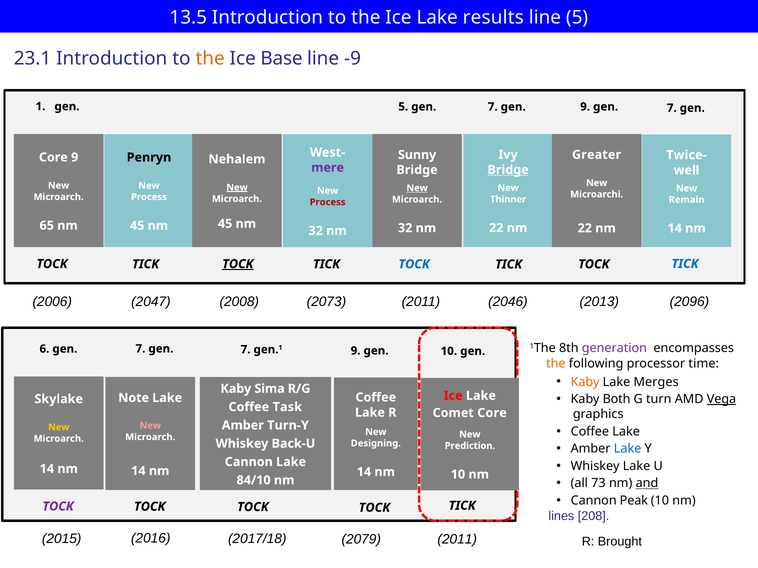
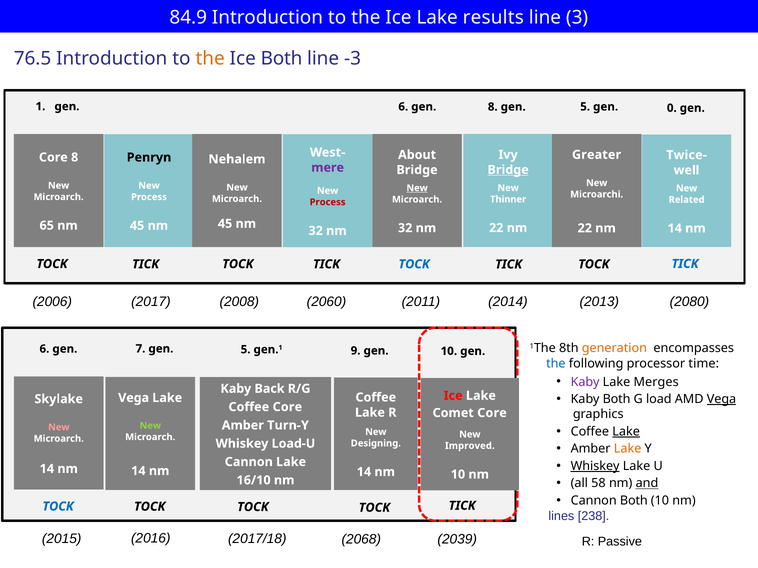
13.5: 13.5 -> 84.9
line 5: 5 -> 3
23.1: 23.1 -> 76.5
Ice Base: Base -> Both
-9: -9 -> -3
gen 5: 5 -> 6
7 at (493, 107): 7 -> 8
9 at (585, 107): 9 -> 5
7 at (672, 108): 7 -> 0
Sunny: Sunny -> About
Core 9: 9 -> 8
New at (237, 188) underline: present -> none
Remain: Remain -> Related
TOCK at (238, 264) underline: present -> none
2047: 2047 -> 2017
2073: 2073 -> 2060
2046: 2046 -> 2014
2096: 2096 -> 2080
generation colour: purple -> orange
7 gen 7: 7 -> 5
the at (556, 364) colour: orange -> blue
Kaby at (585, 382) colour: orange -> purple
Sima: Sima -> Back
turn: turn -> load
Note at (134, 398): Note -> Vega
Coffee Task: Task -> Core
New at (150, 426) colour: pink -> light green
Lake at (626, 432) underline: none -> present
New at (59, 428) colour: yellow -> pink
Back-U: Back-U -> Load-U
Lake at (628, 449) colour: blue -> orange
Prediction: Prediction -> Improved
Whiskey at (595, 466) underline: none -> present
73: 73 -> 58
84/10: 84/10 -> 16/10
Cannon Peak: Peak -> Both
TOCK at (58, 507) colour: purple -> blue
208: 208 -> 238
2079: 2079 -> 2068
Brought: Brought -> Passive
2011 at (457, 540): 2011 -> 2039
